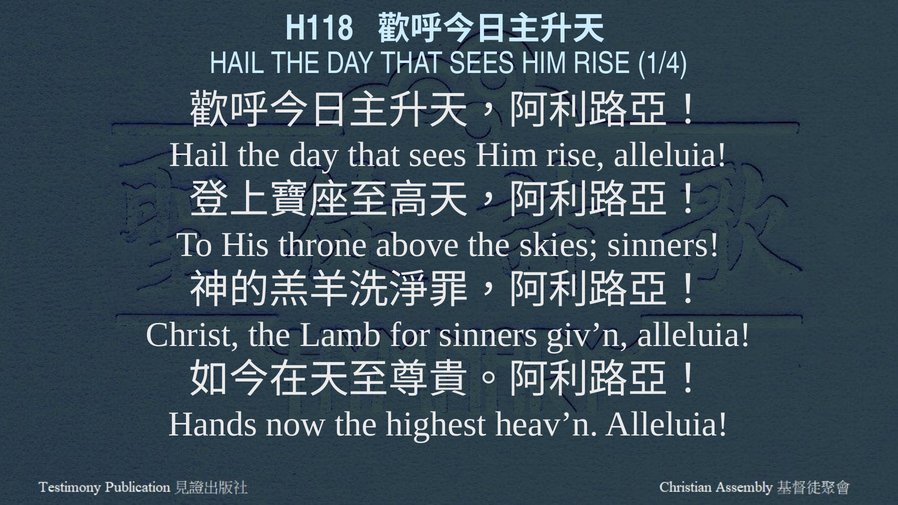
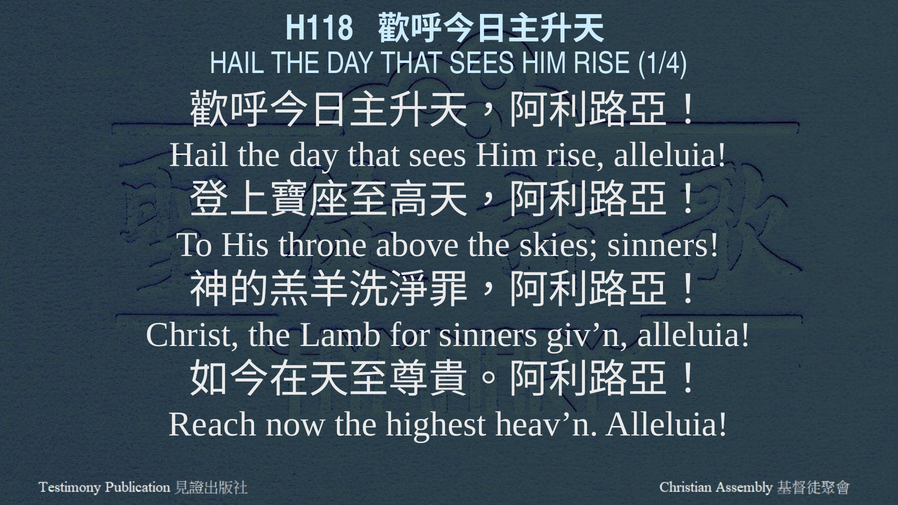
Hands: Hands -> Reach
